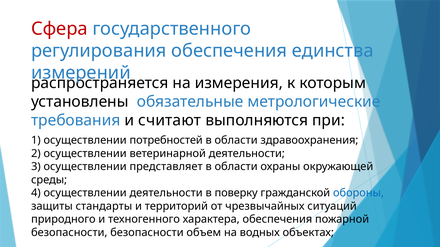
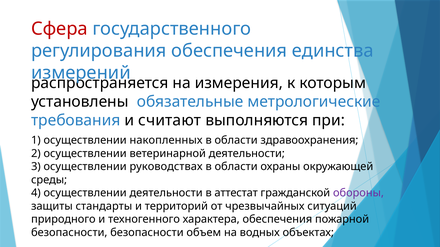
потребностей: потребностей -> накопленных
представляет: представляет -> руководствах
поверку: поверку -> аттестат
обороны colour: blue -> purple
